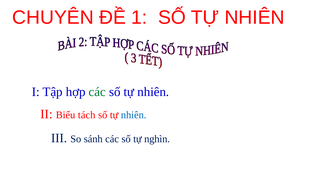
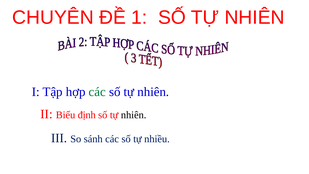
tách: tách -> định
nhiên at (134, 115) colour: blue -> black
nghìn: nghìn -> nhiều
